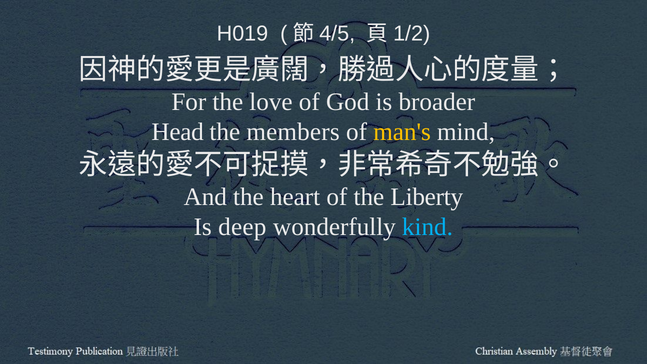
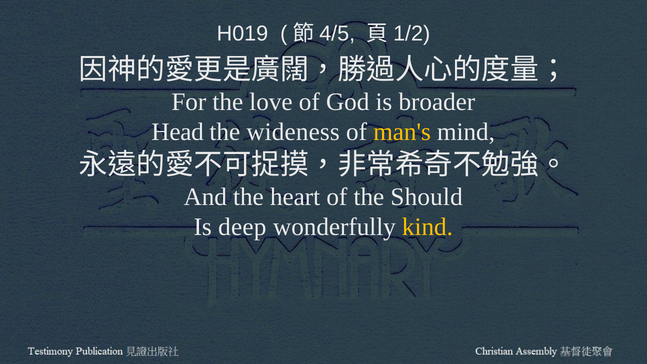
members: members -> wideness
Liberty: Liberty -> Should
kind colour: light blue -> yellow
